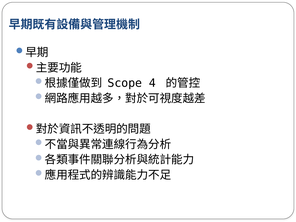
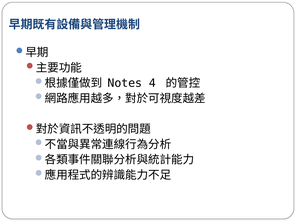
Scope: Scope -> Notes
